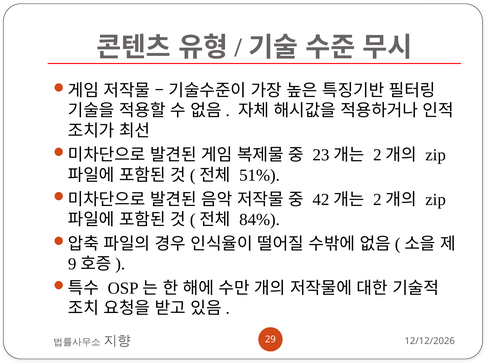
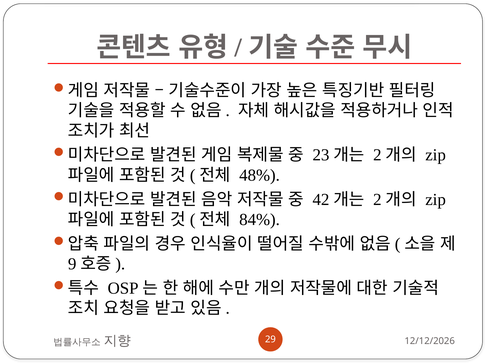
51%: 51% -> 48%
